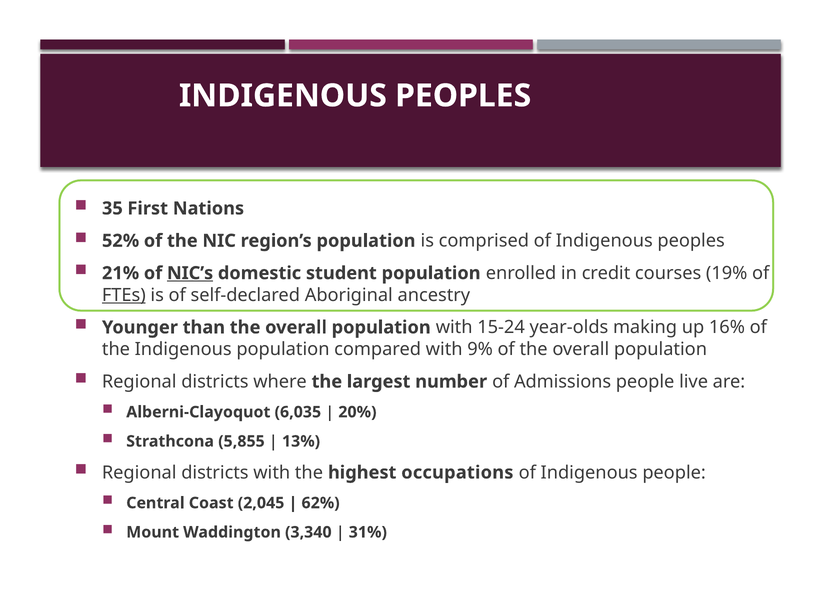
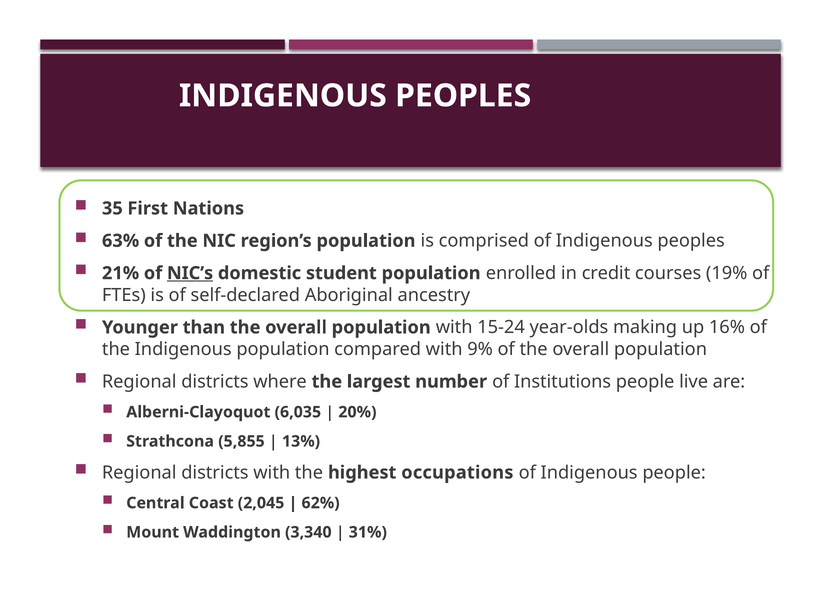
52%: 52% -> 63%
FTEs underline: present -> none
Admissions: Admissions -> Institutions
